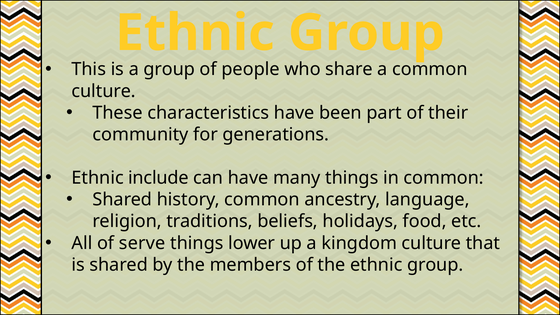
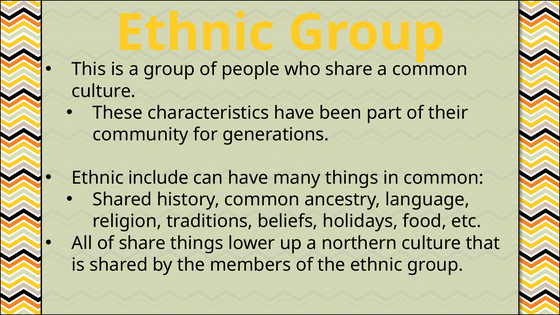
of serve: serve -> share
kingdom: kingdom -> northern
